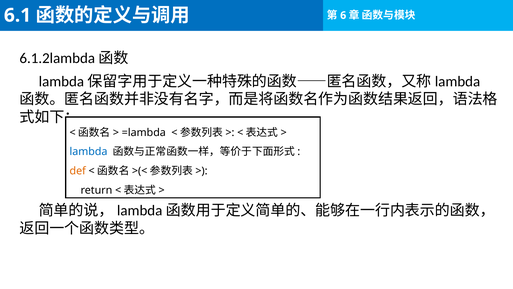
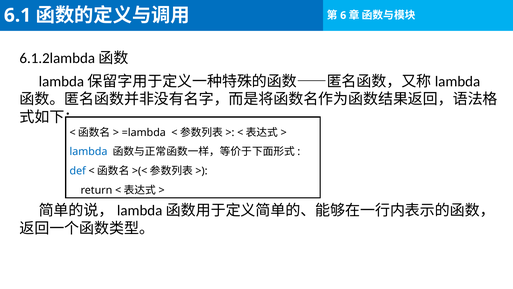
def colour: orange -> blue
